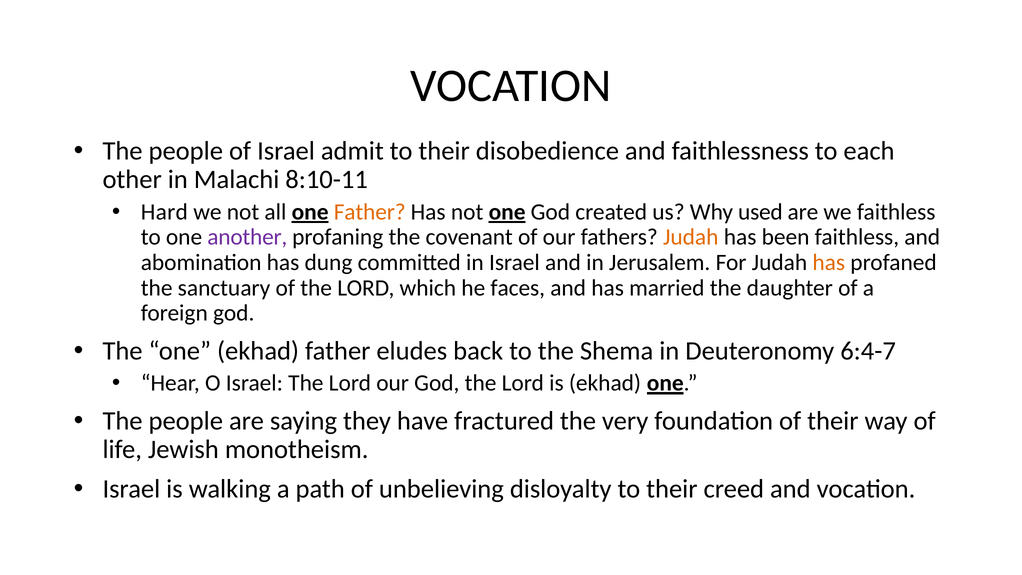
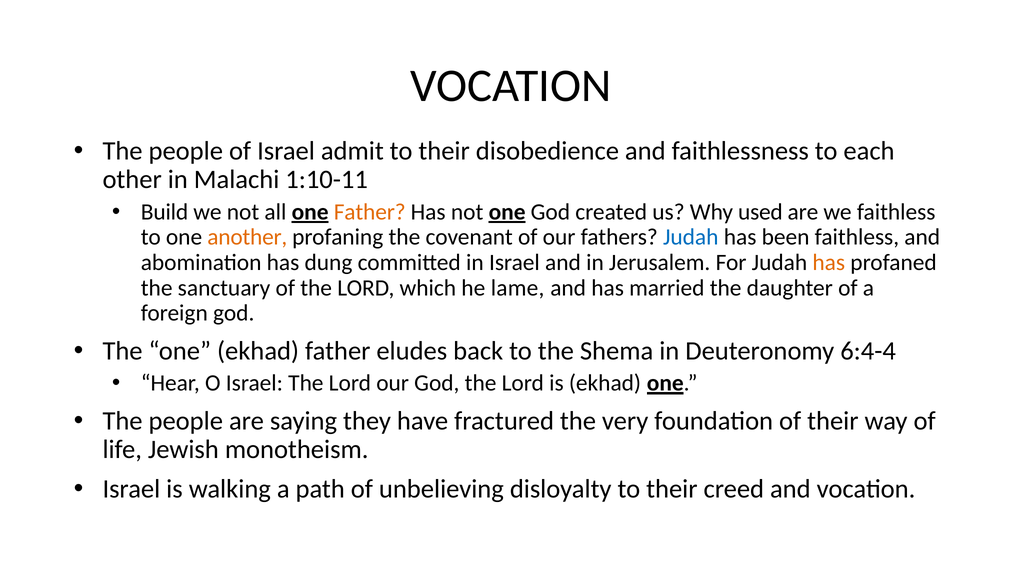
8:10-11: 8:10-11 -> 1:10-11
Hard: Hard -> Build
another colour: purple -> orange
Judah at (691, 237) colour: orange -> blue
faces: faces -> lame
6:4-7: 6:4-7 -> 6:4-4
